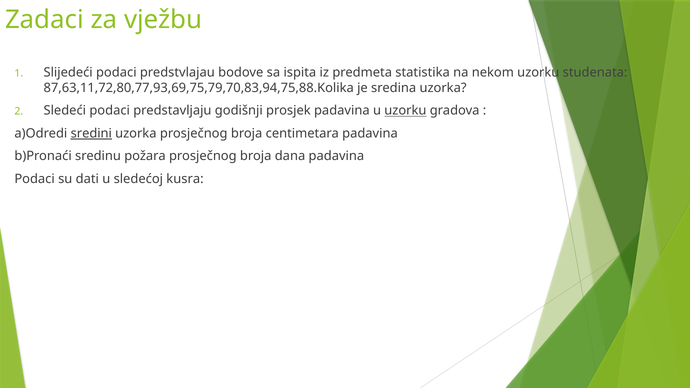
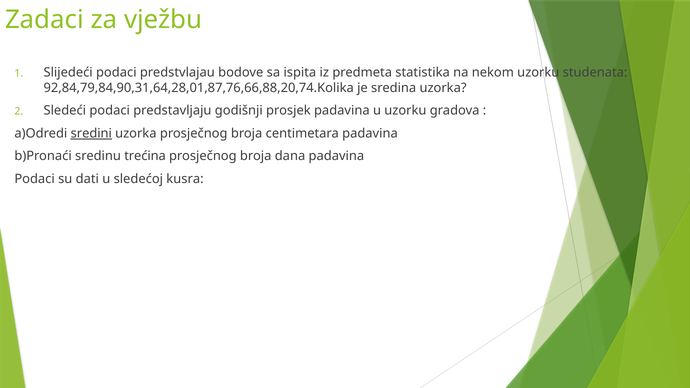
87,63,11,72,80,77,93,69,75,79,70,83,94,75,88.Kolika: 87,63,11,72,80,77,93,69,75,79,70,83,94,75,88.Kolika -> 92,84,79,84,90,31,64,28,01,87,76,66,88,20,74.Kolika
uzorku at (405, 111) underline: present -> none
požara: požara -> trećina
